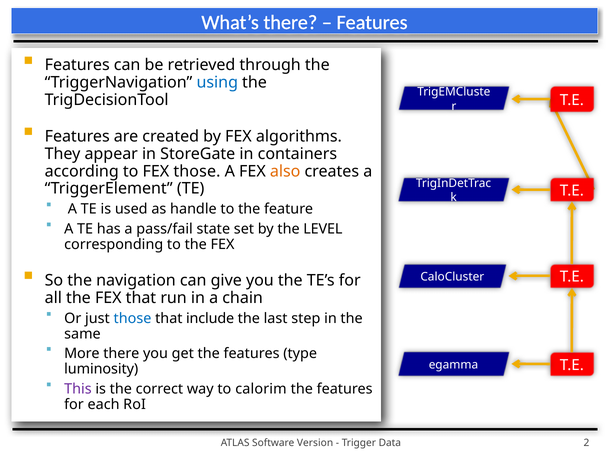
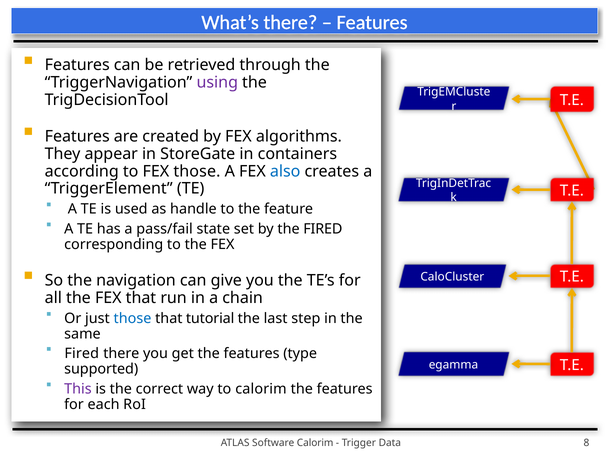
using colour: blue -> purple
also colour: orange -> blue
the LEVEL: LEVEL -> FIRED
include: include -> tutorial
More at (82, 353): More -> Fired
luminosity: luminosity -> supported
Software Version: Version -> Calorim
2: 2 -> 8
